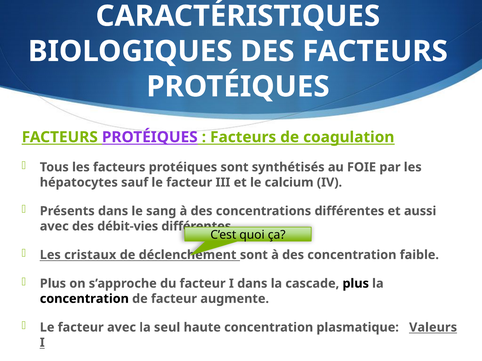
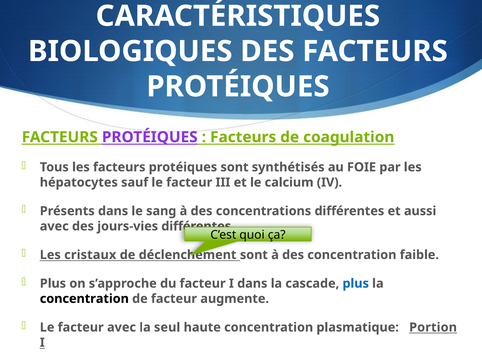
débit-vies: débit-vies -> jours-vies
plus at (356, 284) colour: black -> blue
Valeurs: Valeurs -> Portion
